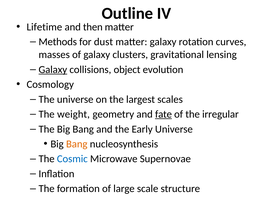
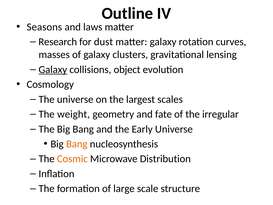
Lifetime: Lifetime -> Seasons
then: then -> laws
Methods: Methods -> Research
fate underline: present -> none
Cosmic colour: blue -> orange
Supernovae: Supernovae -> Distribution
